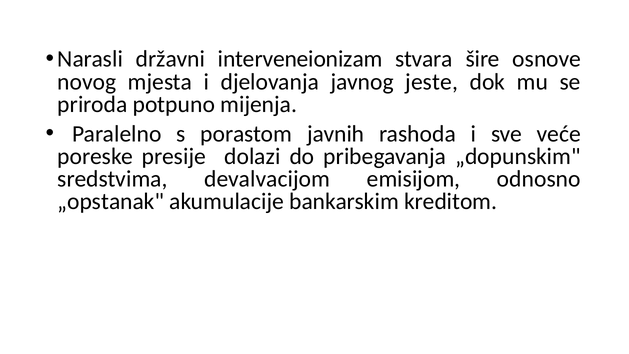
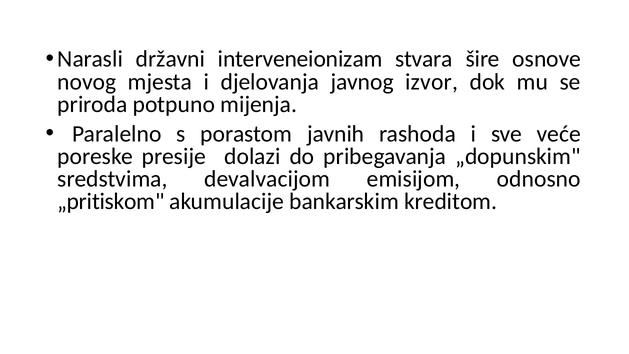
jeste: jeste -> izvor
„opstanak: „opstanak -> „pritiskom
